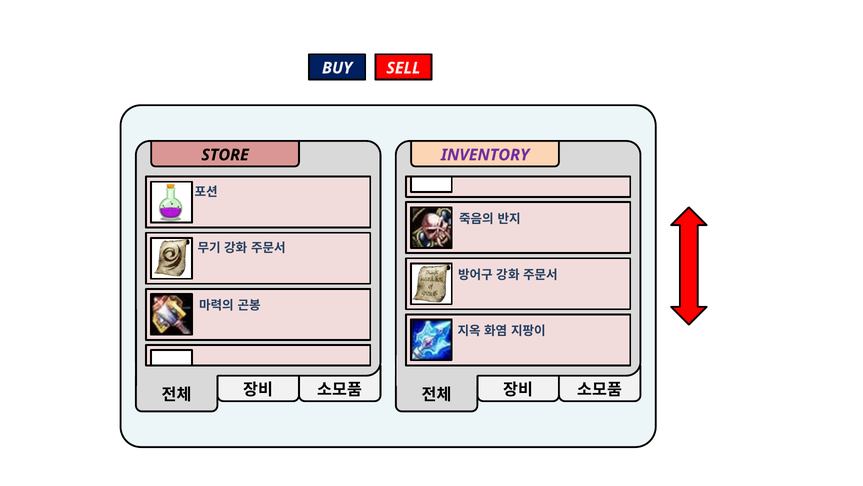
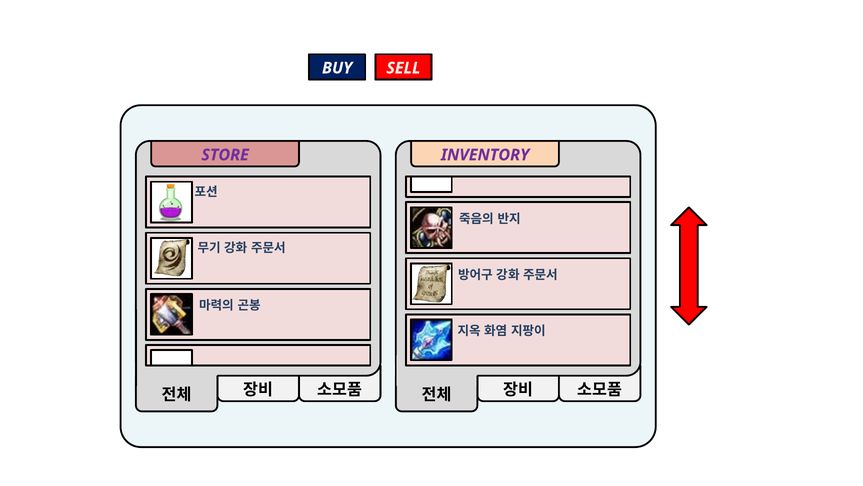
STORE colour: black -> purple
